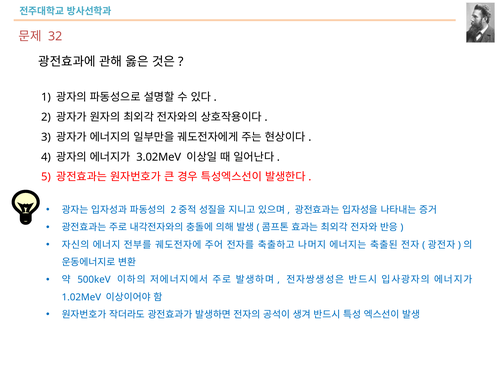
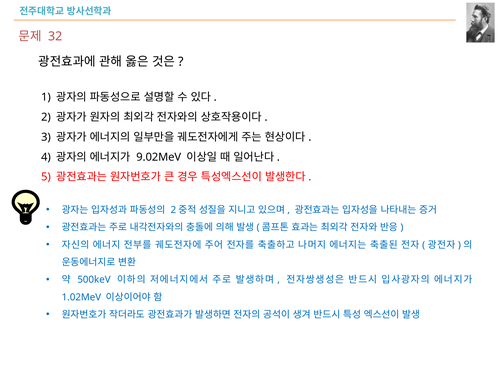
3.02MeV: 3.02MeV -> 9.02MeV
